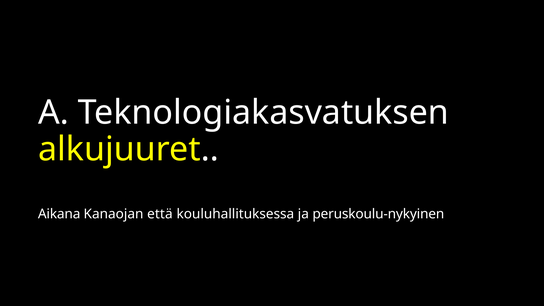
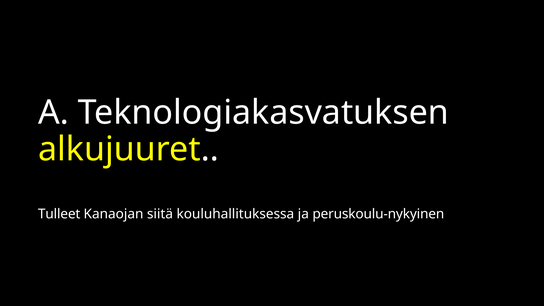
Aikana: Aikana -> Tulleet
että: että -> siitä
